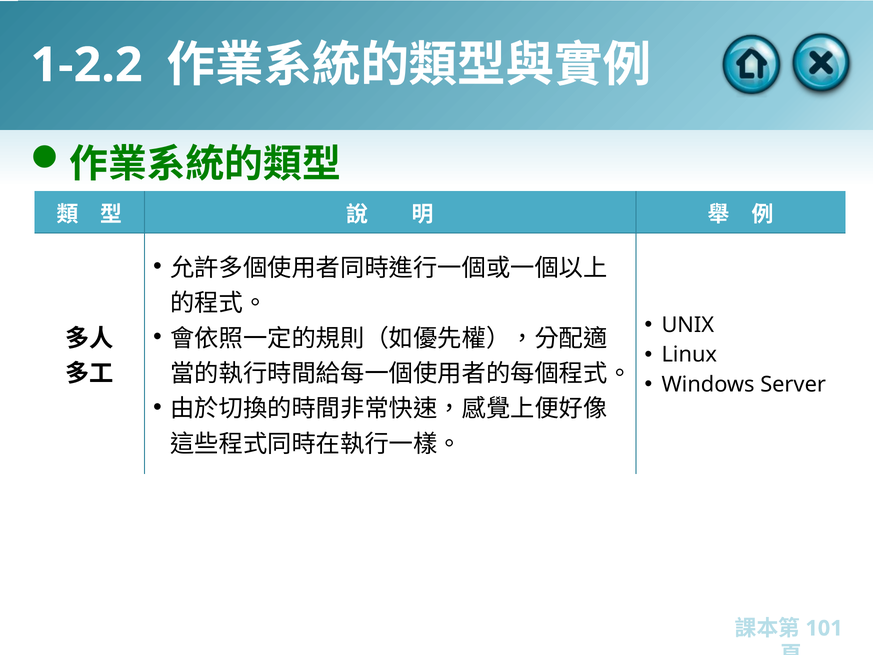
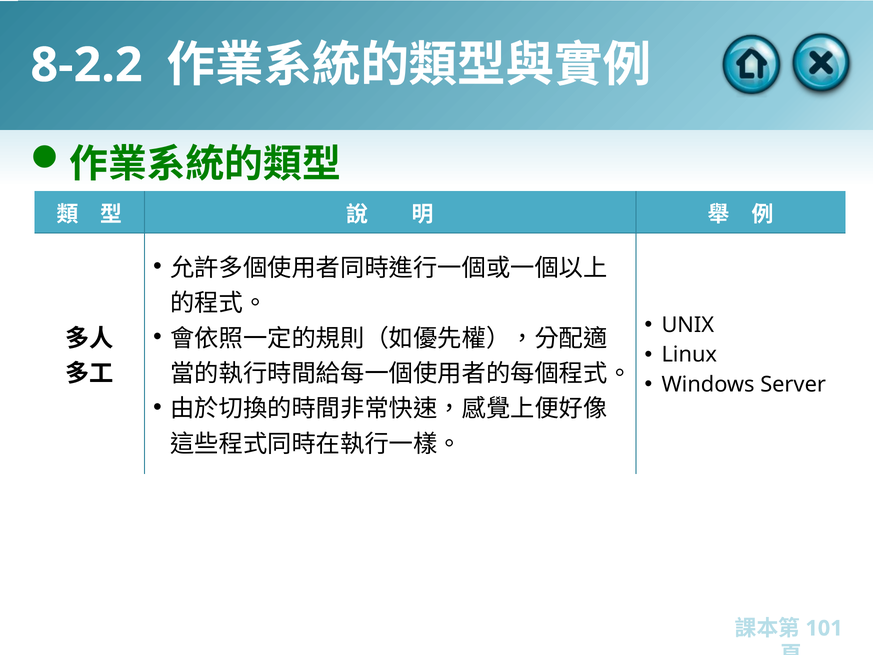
1-2.2: 1-2.2 -> 8-2.2
